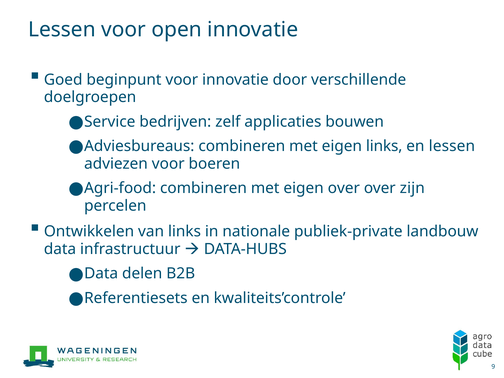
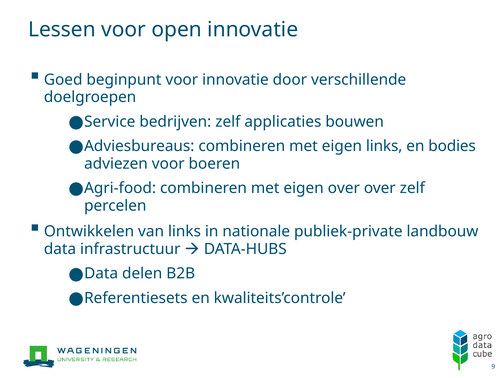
en lessen: lessen -> bodies
over zijn: zijn -> zelf
